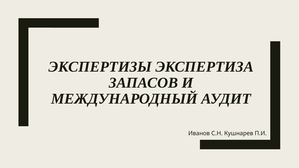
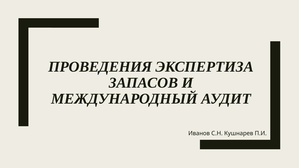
ЭКСПЕРТИЗЫ: ЭКСПЕРТИЗЫ -> ПРОВЕДЕНИЯ
